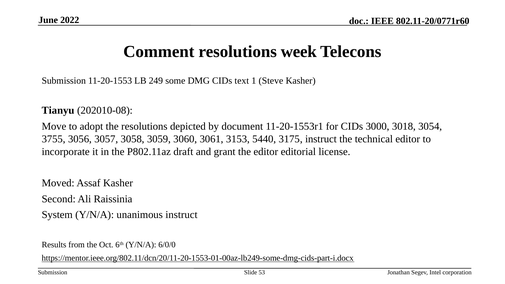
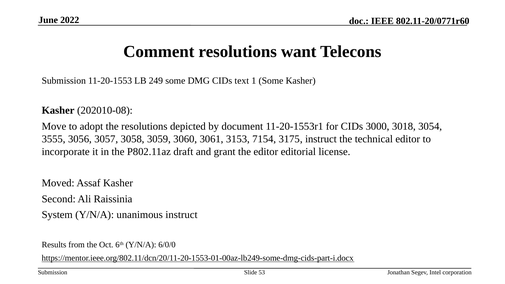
week: week -> want
1 Steve: Steve -> Some
Tianyu at (58, 111): Tianyu -> Kasher
3755: 3755 -> 3555
5440: 5440 -> 7154
